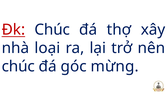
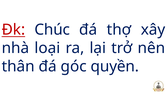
chúc at (18, 66): chúc -> thân
mừng: mừng -> quyền
